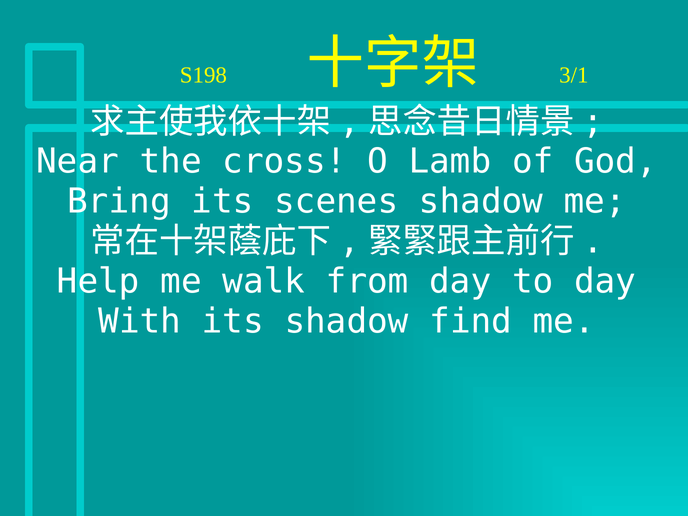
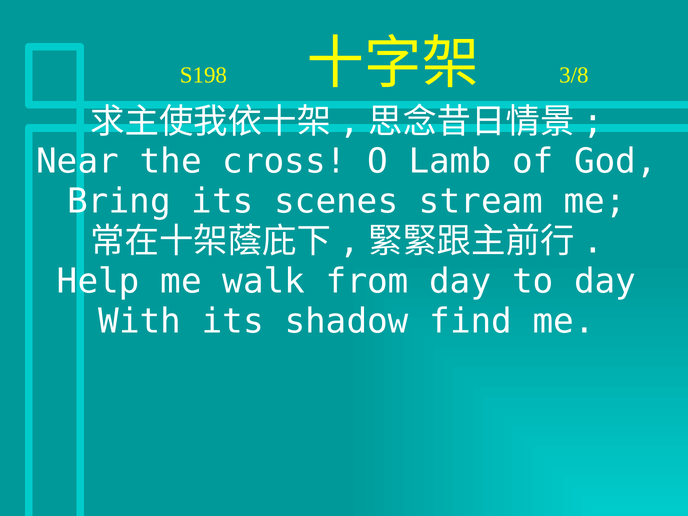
3/1: 3/1 -> 3/8
scenes shadow: shadow -> stream
